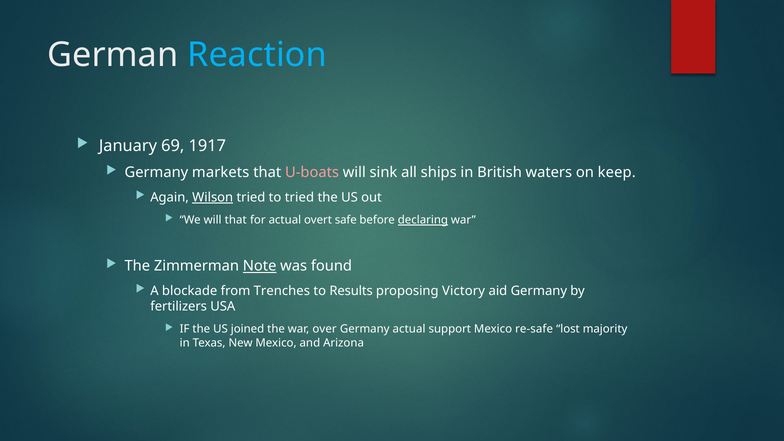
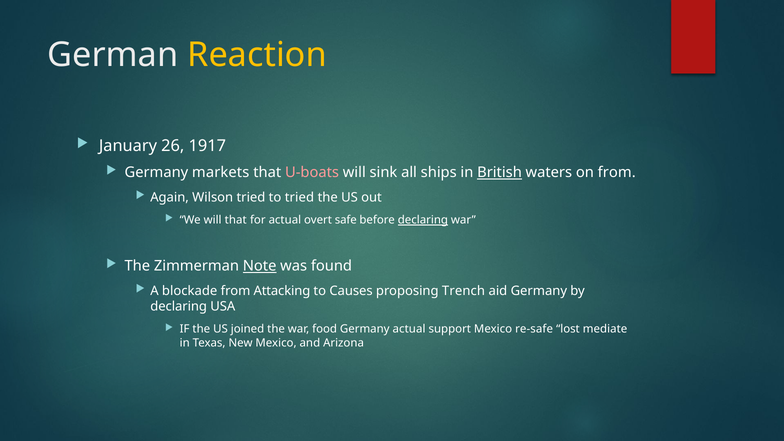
Reaction colour: light blue -> yellow
69: 69 -> 26
British underline: none -> present
on keep: keep -> from
Wilson underline: present -> none
Trenches: Trenches -> Attacking
Results: Results -> Causes
Victory: Victory -> Trench
fertilizers at (179, 306): fertilizers -> declaring
over: over -> food
majority: majority -> mediate
